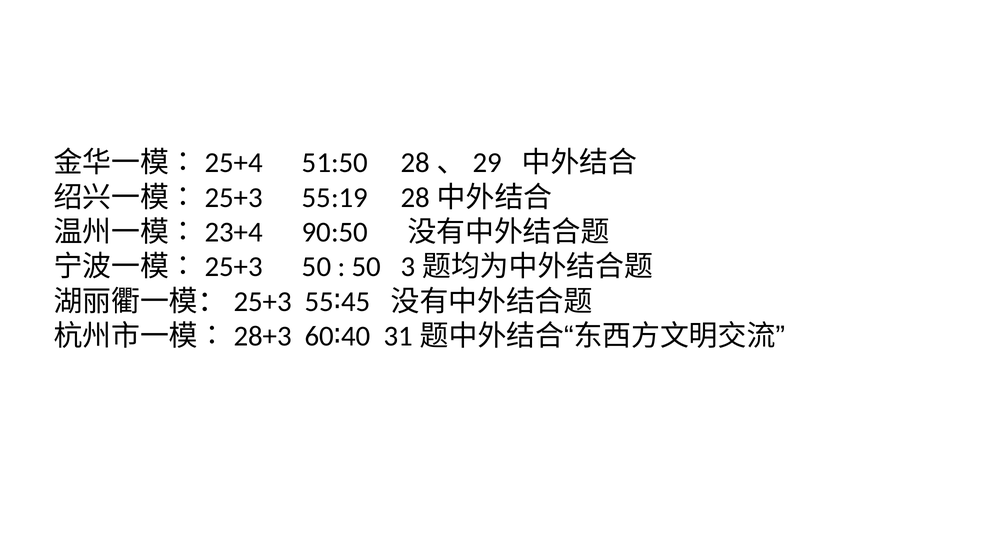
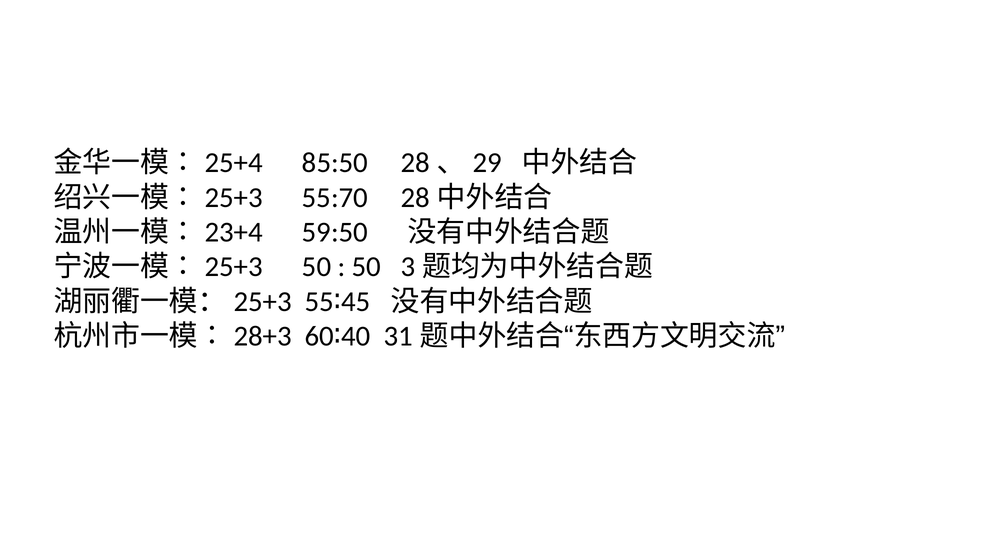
51:50: 51:50 -> 85:50
55:19: 55:19 -> 55:70
90:50: 90:50 -> 59:50
